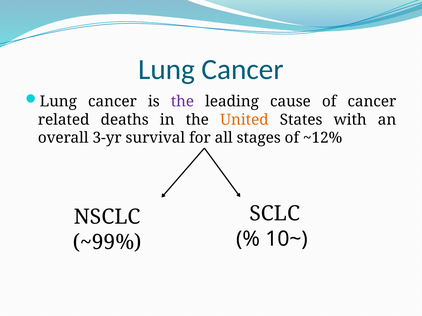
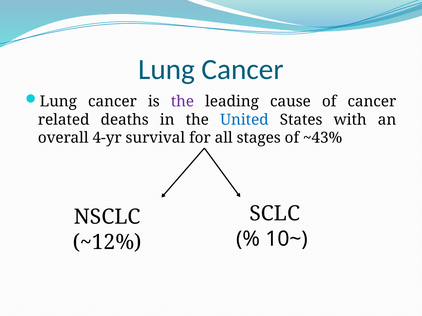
United colour: orange -> blue
3-yr: 3-yr -> 4-yr
~12%: ~12% -> ~43%
~99%: ~99% -> ~12%
